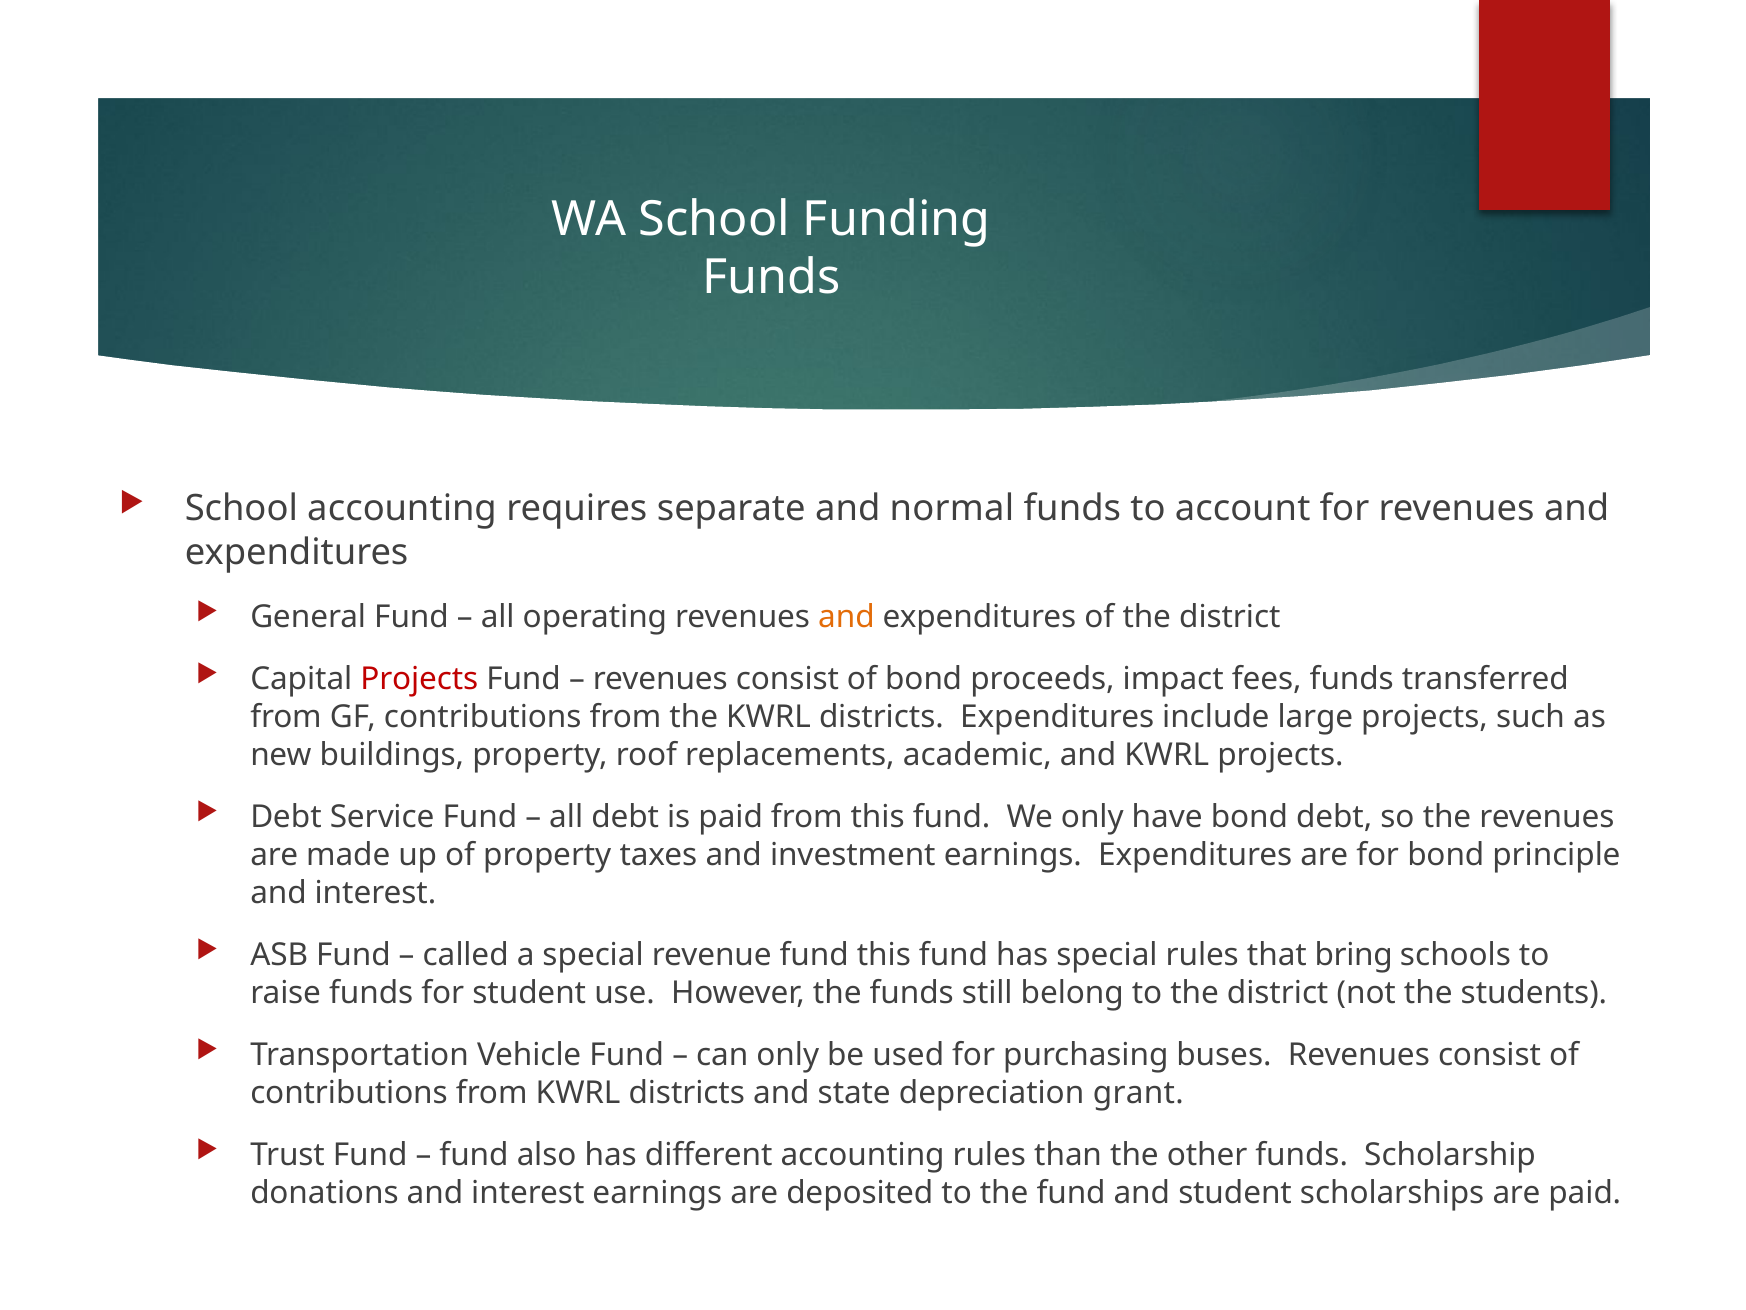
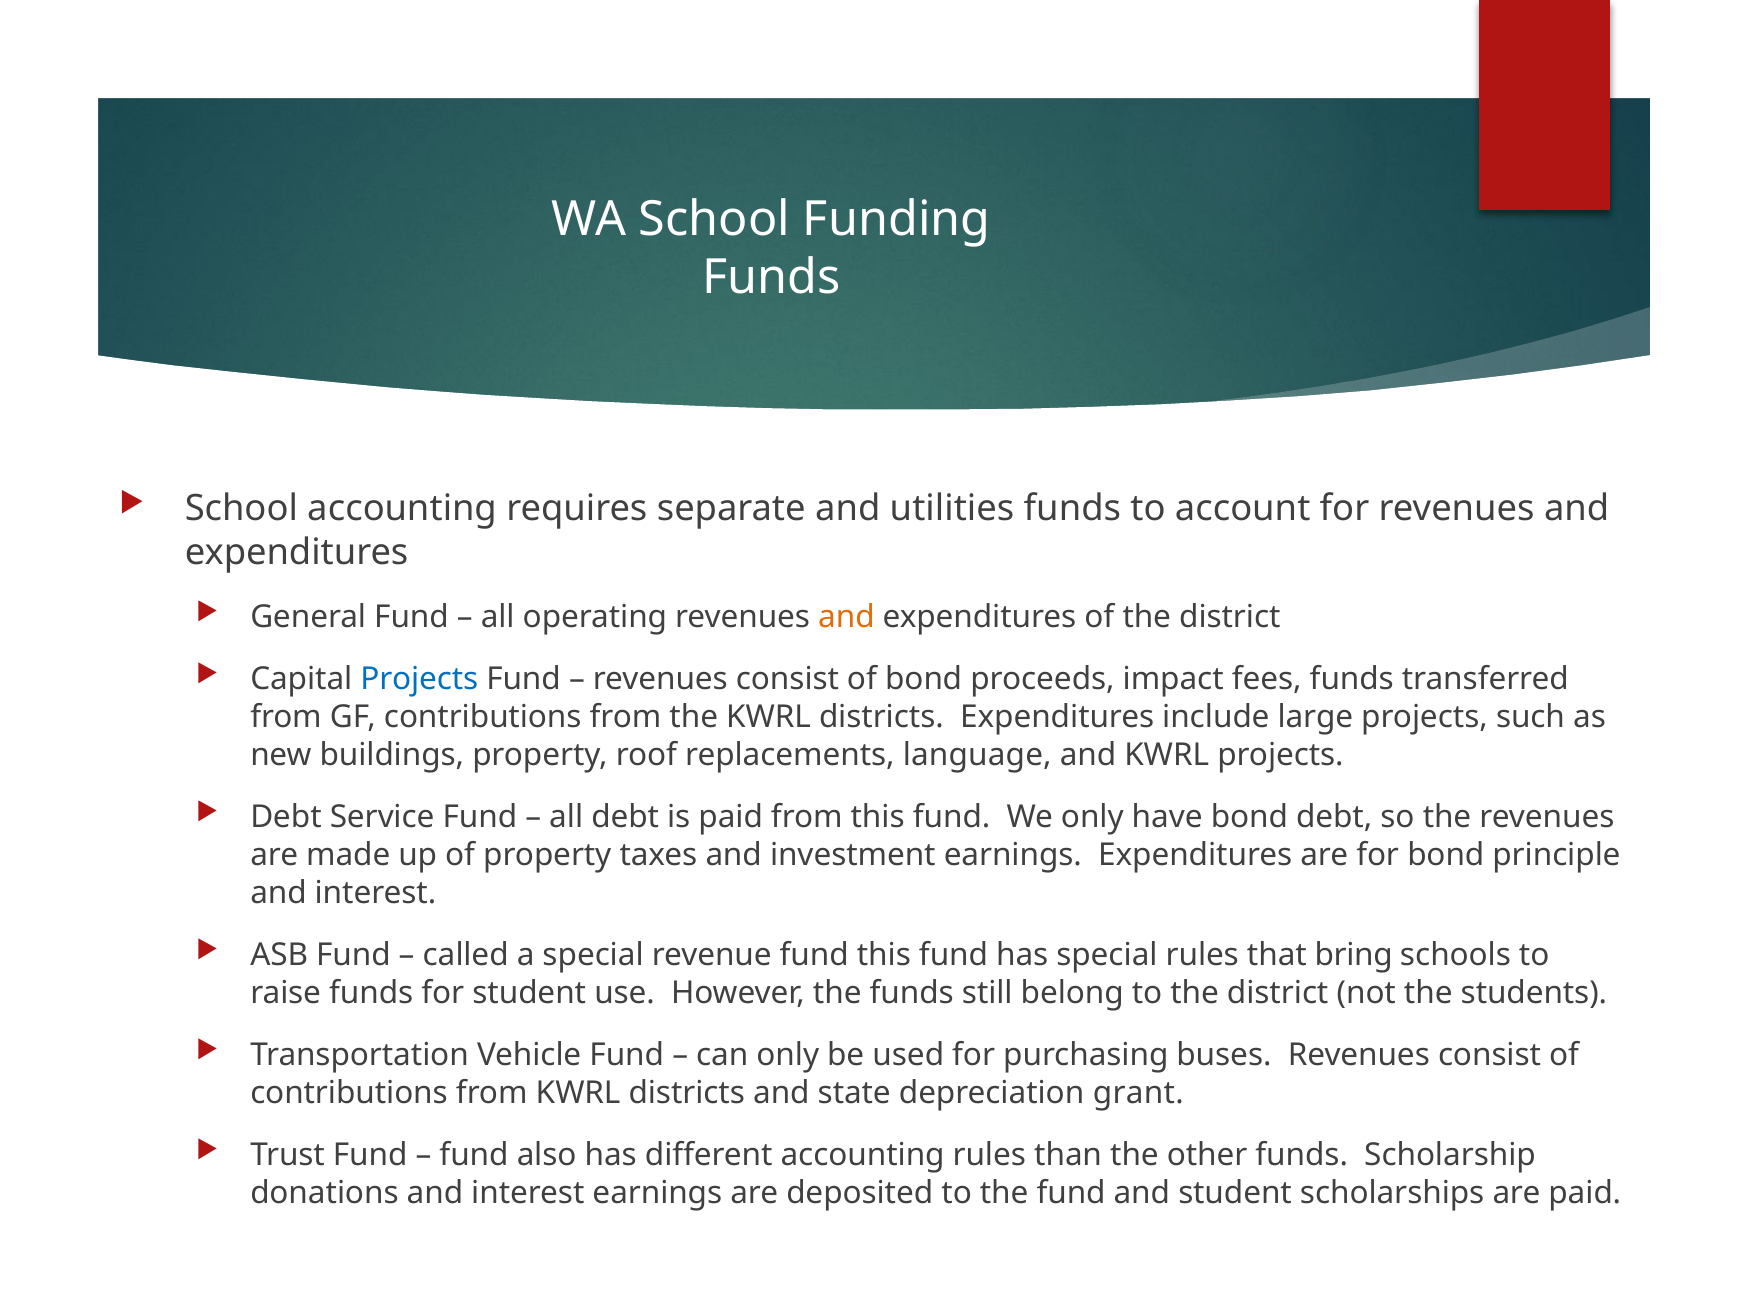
normal: normal -> utilities
Projects at (419, 679) colour: red -> blue
academic: academic -> language
